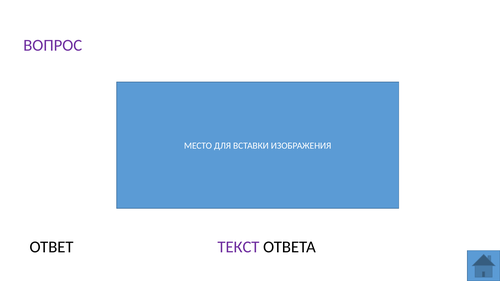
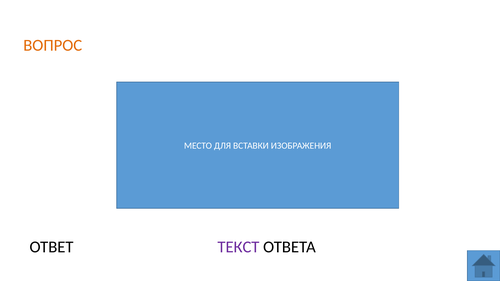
ВОПРОС colour: purple -> orange
